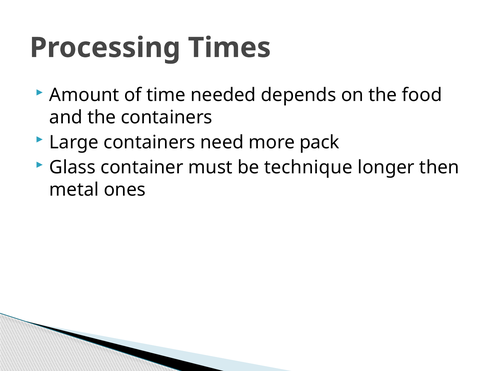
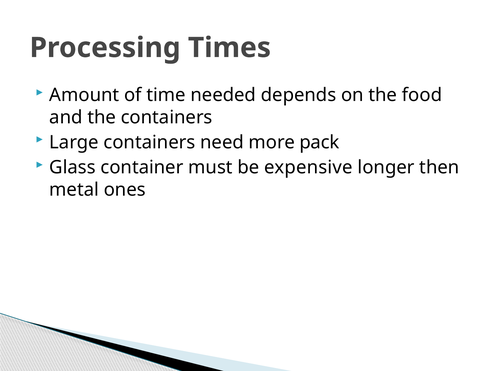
technique: technique -> expensive
